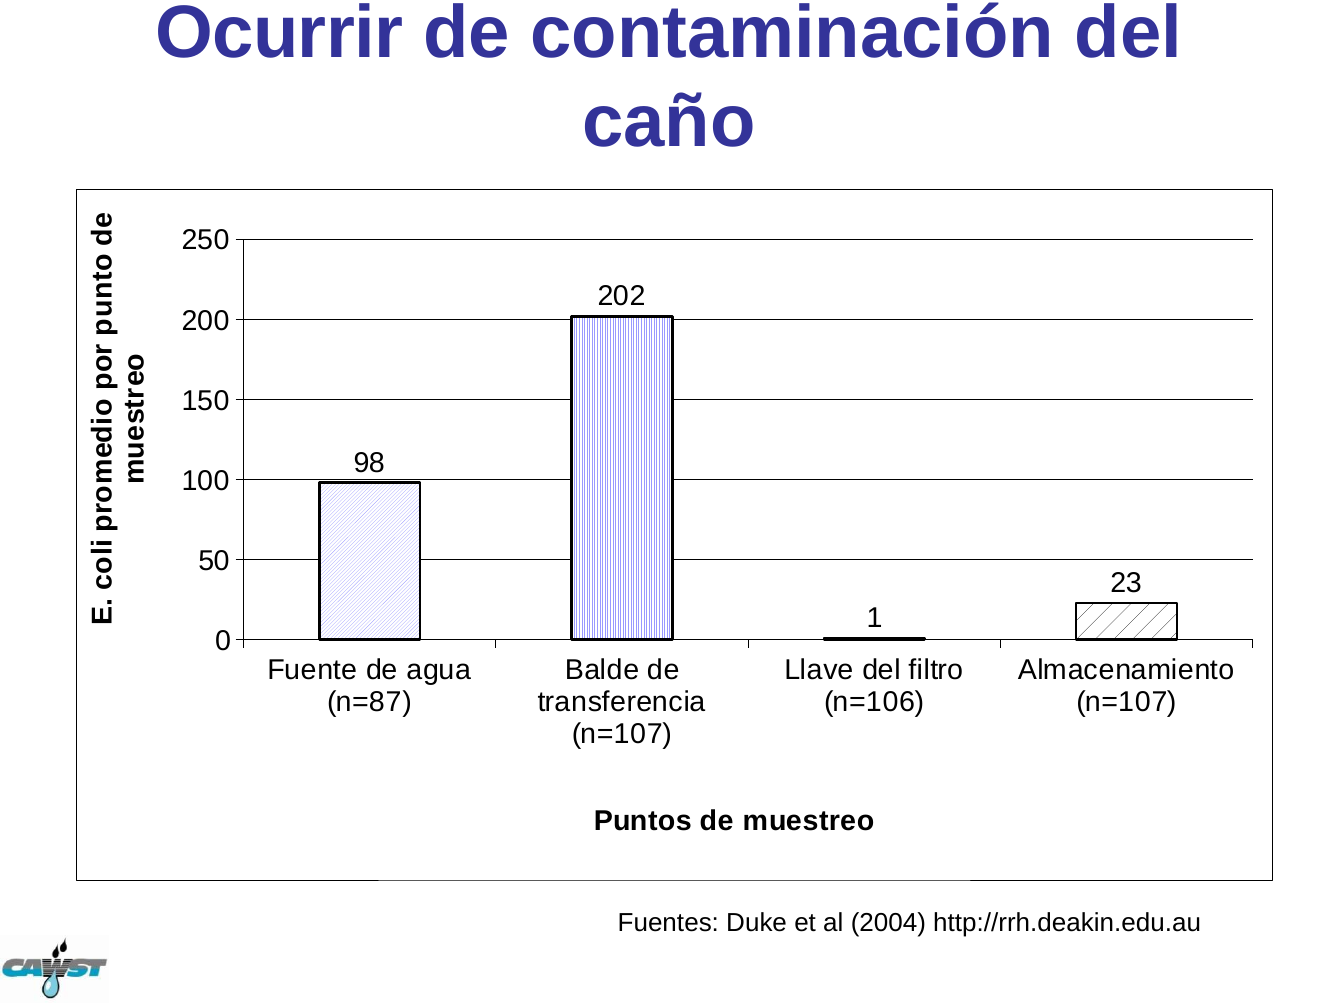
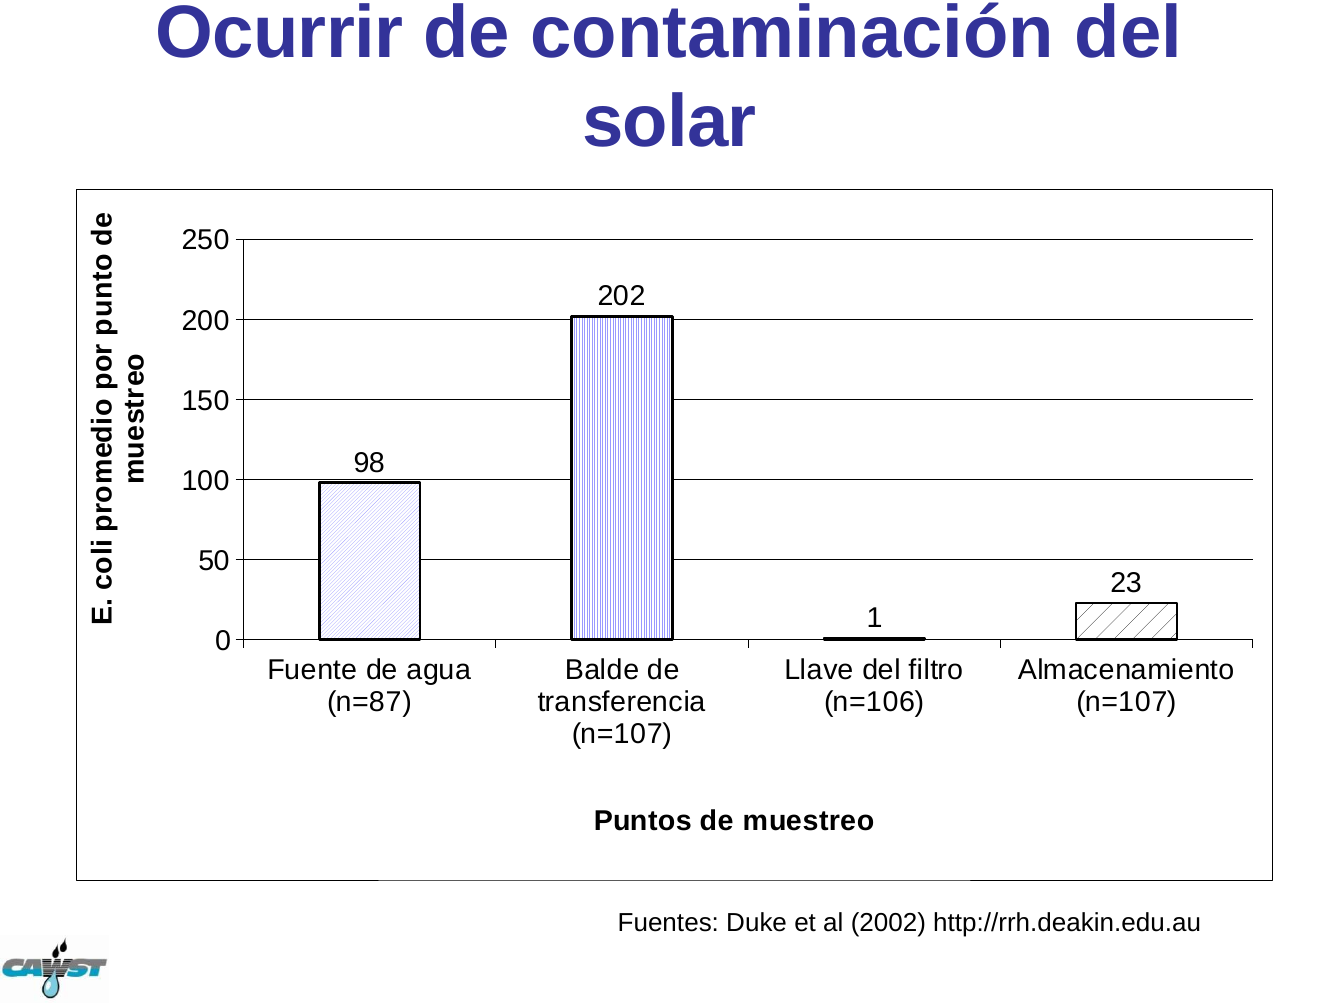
caño: caño -> solar
2004: 2004 -> 2002
